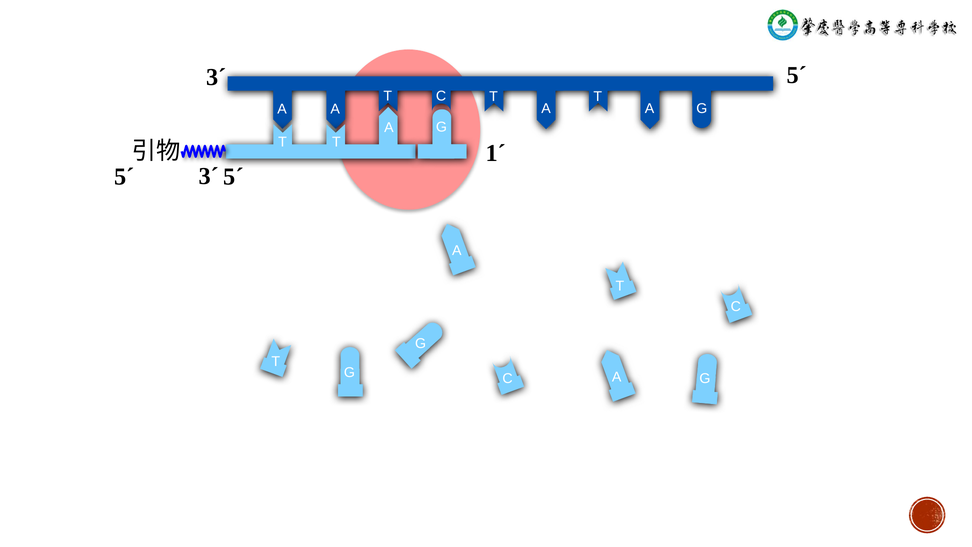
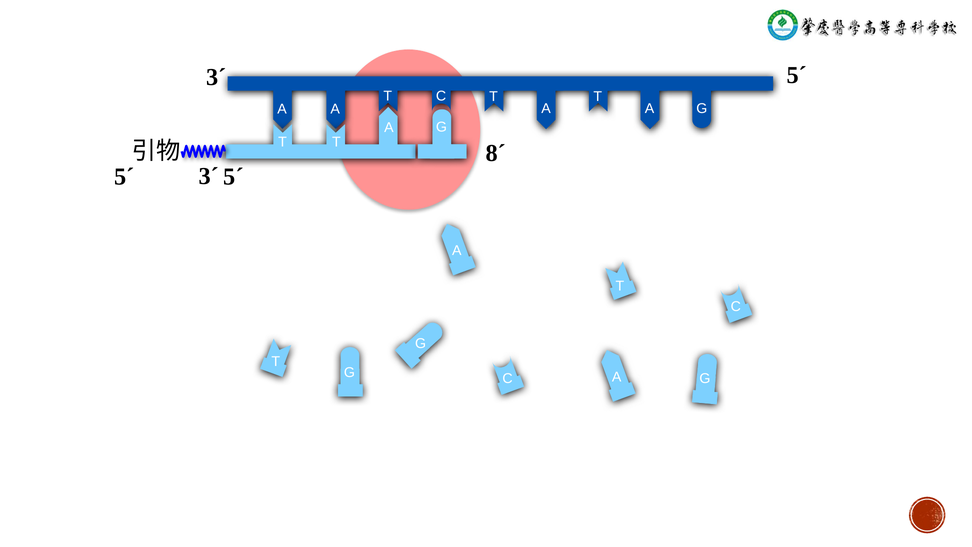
1´: 1´ -> 8´
